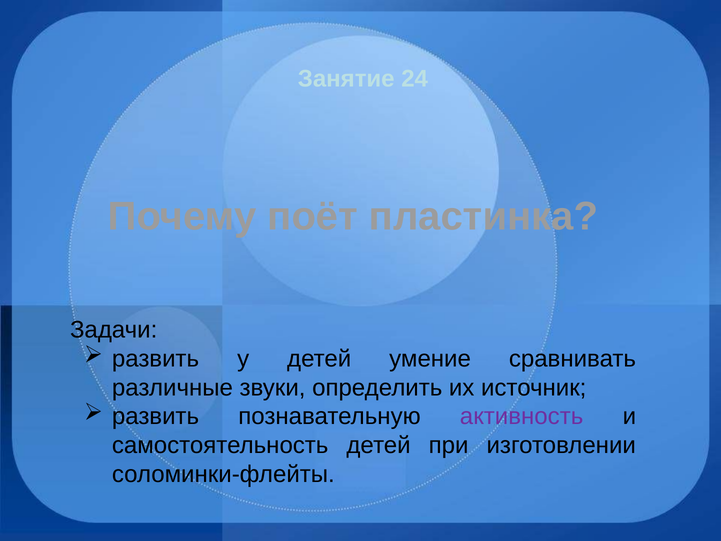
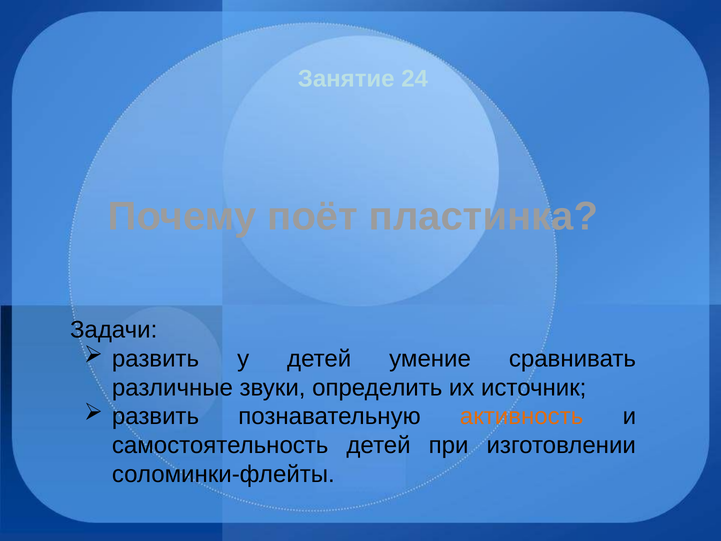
активность colour: purple -> orange
